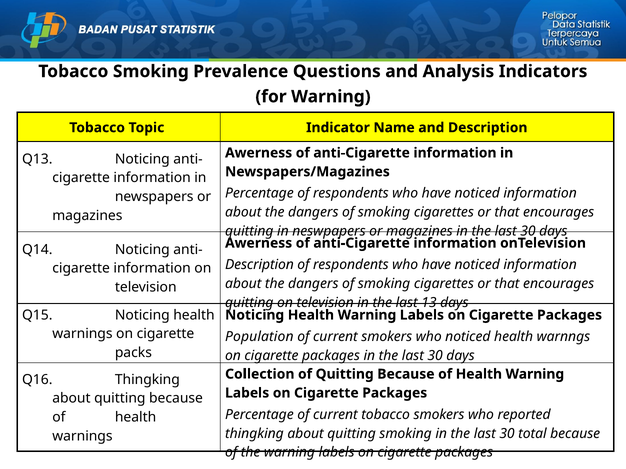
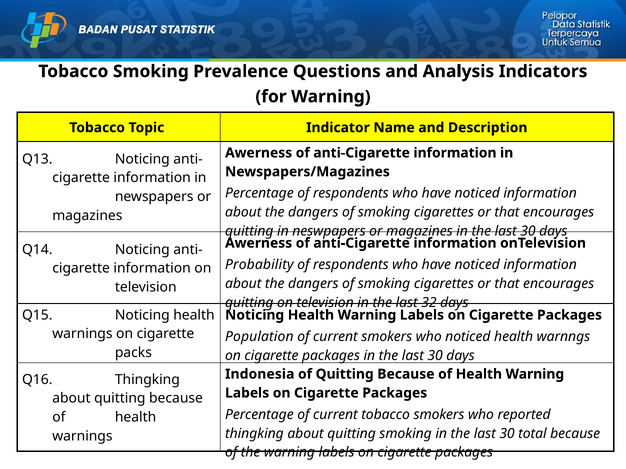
Description at (259, 265): Description -> Probability
13: 13 -> 32
Collection: Collection -> Indonesia
